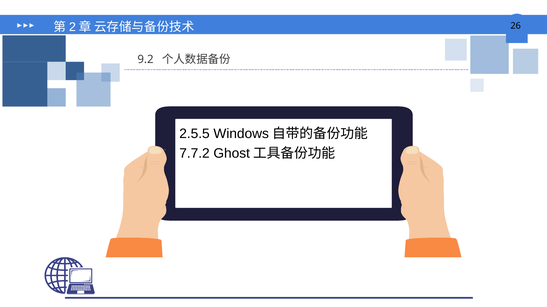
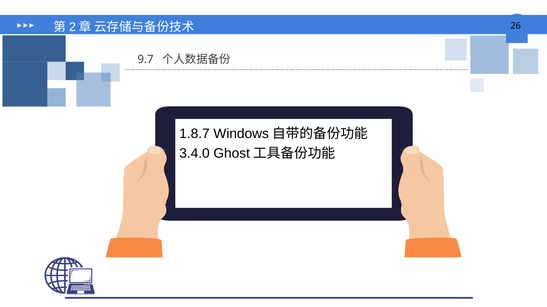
9.2: 9.2 -> 9.7
2.5.5: 2.5.5 -> 1.8.7
7.7.2: 7.7.2 -> 3.4.0
